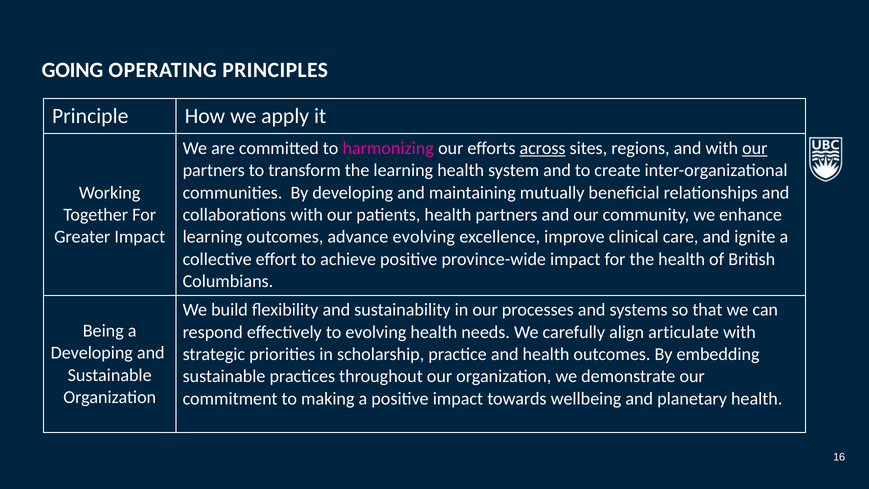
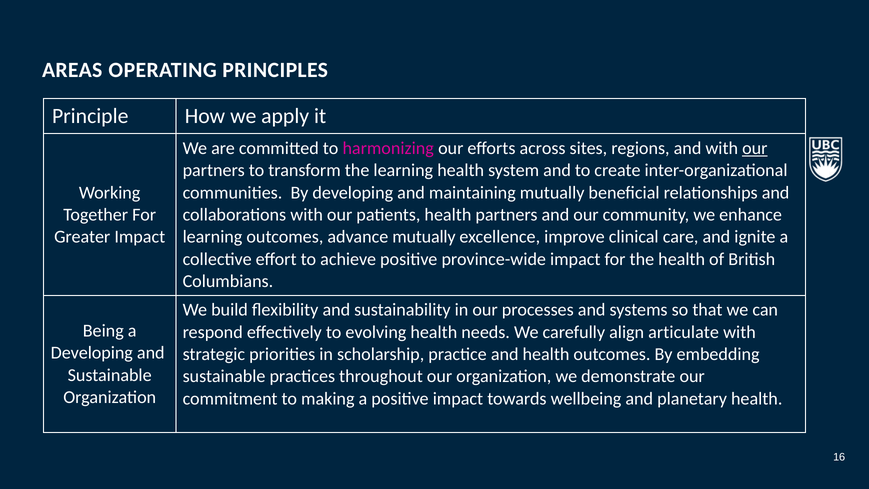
GOING: GOING -> AREAS
across underline: present -> none
advance evolving: evolving -> mutually
